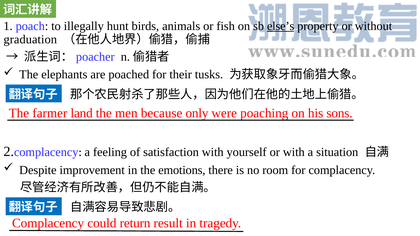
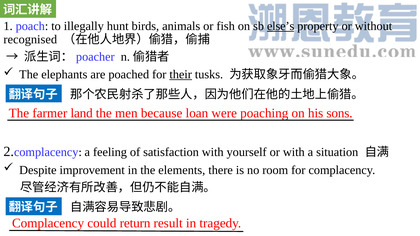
graduation: graduation -> recognised
their underline: none -> present
only: only -> loan
emotions: emotions -> elements
